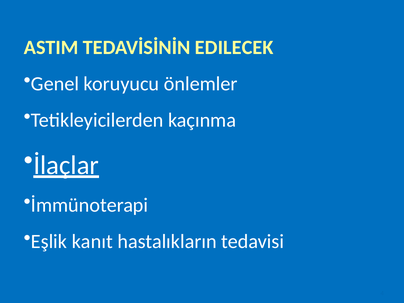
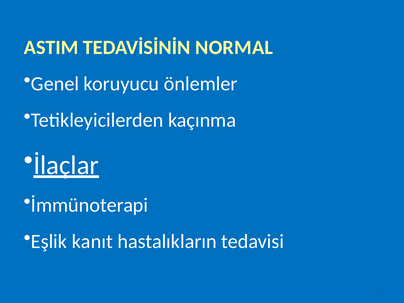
EDILECEK: EDILECEK -> NORMAL
